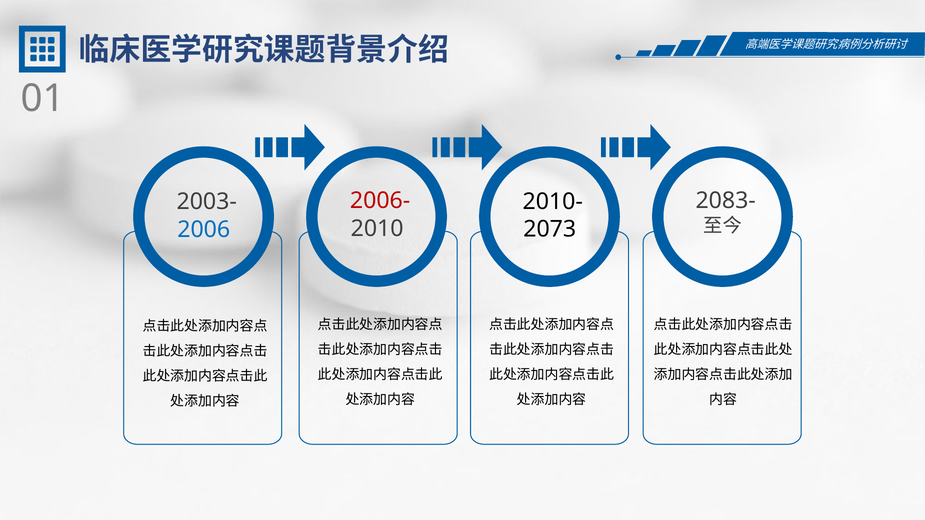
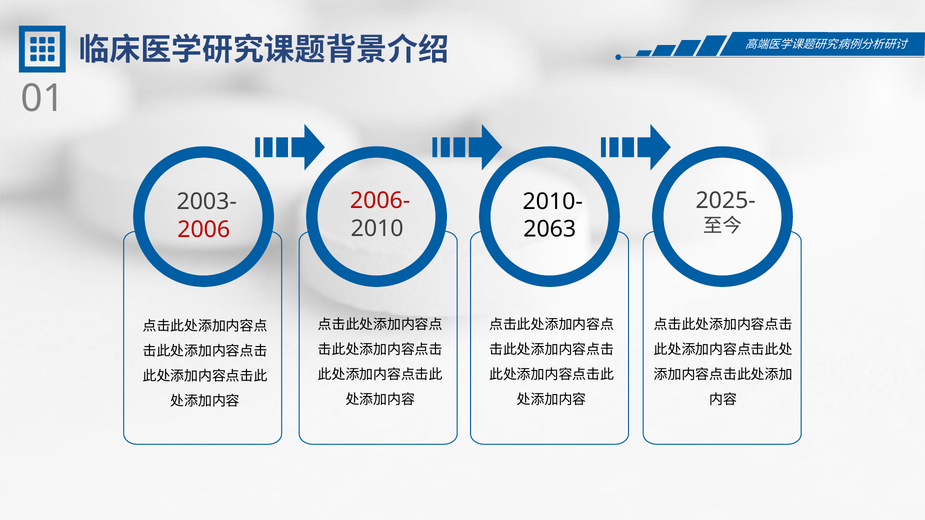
2083-: 2083- -> 2025-
2073: 2073 -> 2063
2006 colour: blue -> red
